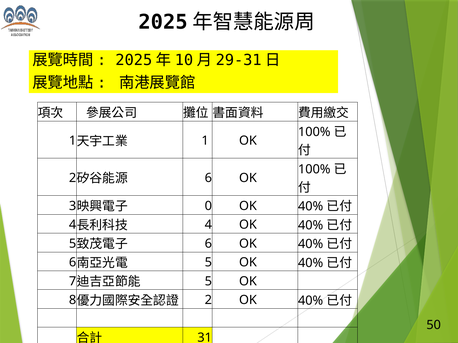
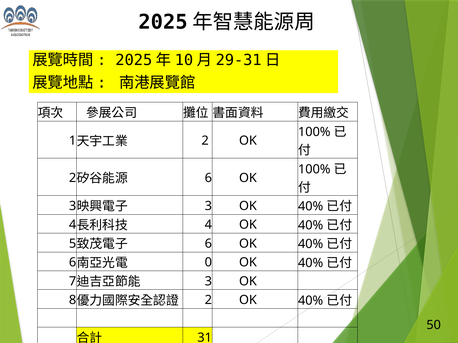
1 at (205, 141): 1 -> 2
0 at (208, 206): 0 -> 3
5 at (208, 263): 5 -> 0
5 at (208, 282): 5 -> 3
